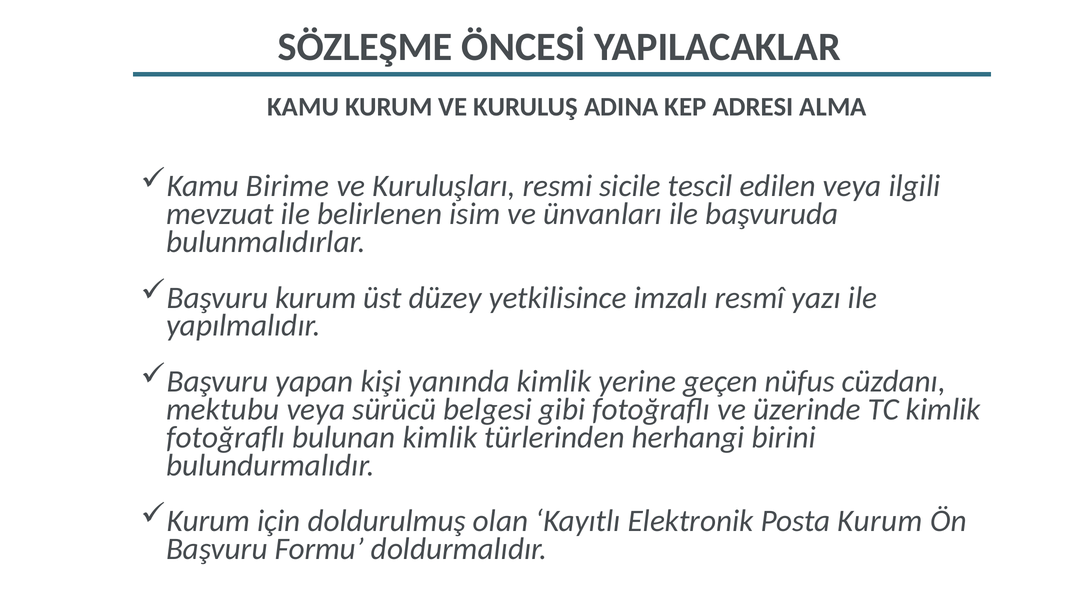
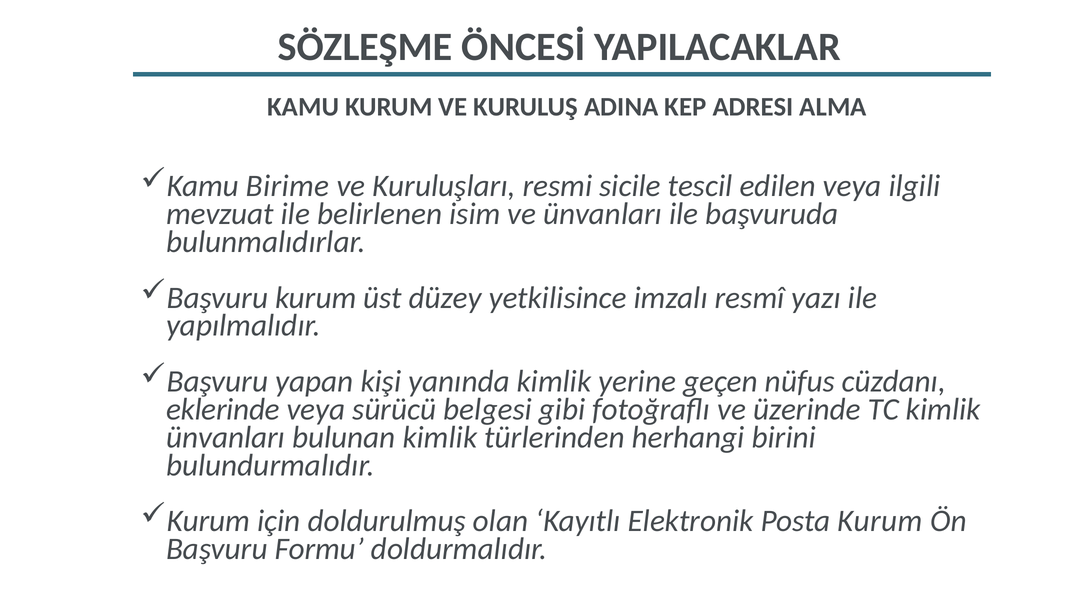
mektubu: mektubu -> eklerinde
fotoğraflı at (226, 438): fotoğraflı -> ünvanları
